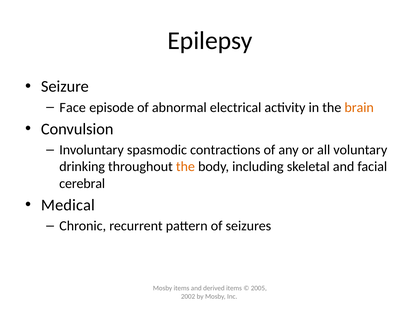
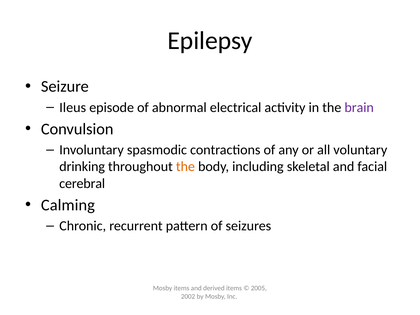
Face: Face -> Ileus
brain colour: orange -> purple
Medical: Medical -> Calming
